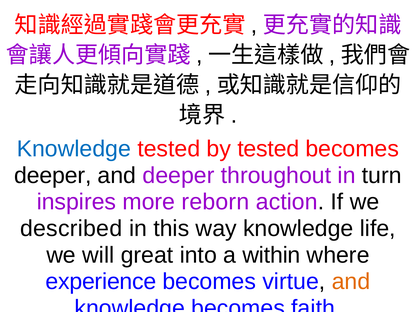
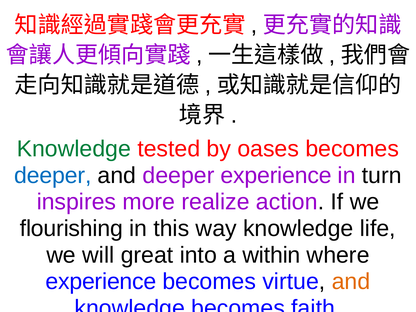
Knowledge at (74, 149) colour: blue -> green
by tested: tested -> oases
deeper at (53, 175) colour: black -> blue
deeper throughout: throughout -> experience
reborn: reborn -> realize
described: described -> flourishing
